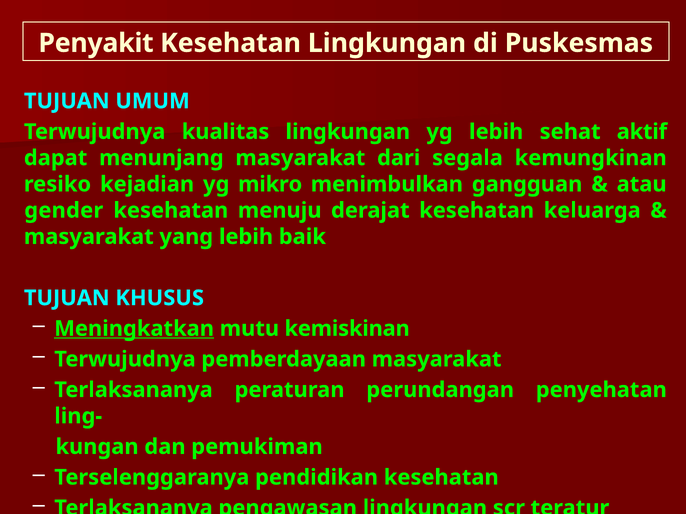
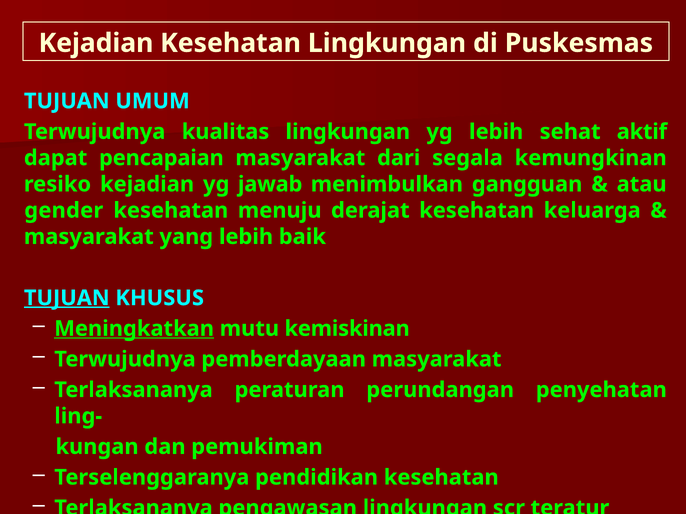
Penyakit at (96, 43): Penyakit -> Kejadian
menunjang: menunjang -> pencapaian
mikro: mikro -> jawab
TUJUAN at (67, 298) underline: none -> present
